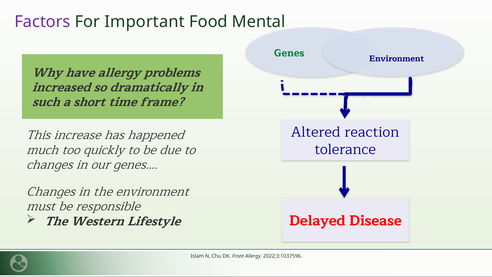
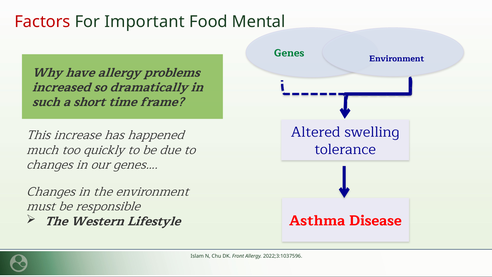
Factors colour: purple -> red
reaction: reaction -> swelling
Delayed: Delayed -> Asthma
